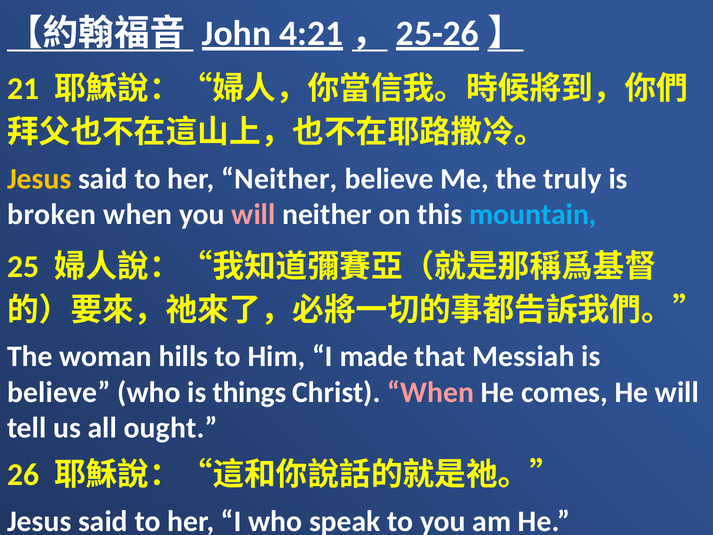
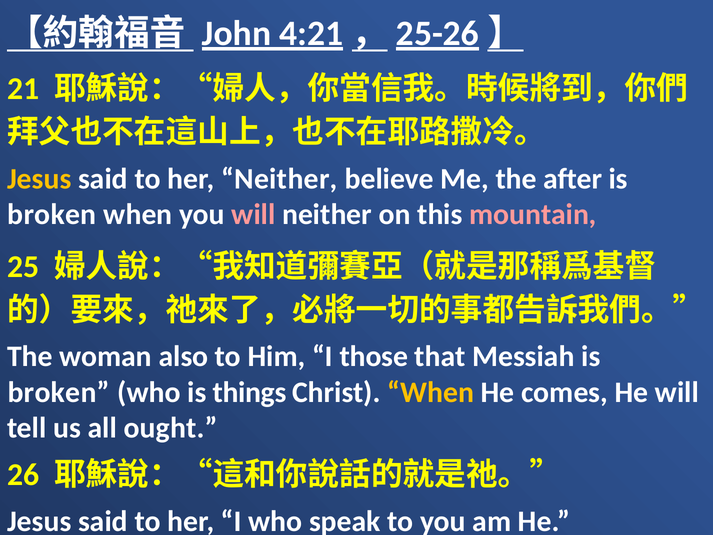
truly: truly -> after
mountain colour: light blue -> pink
hills: hills -> also
made: made -> those
believe at (59, 392): believe -> broken
When at (431, 392) colour: pink -> yellow
